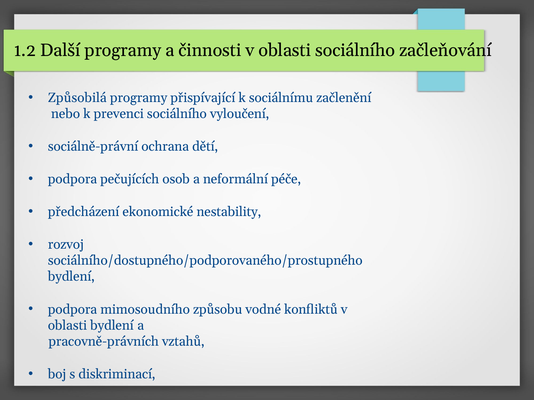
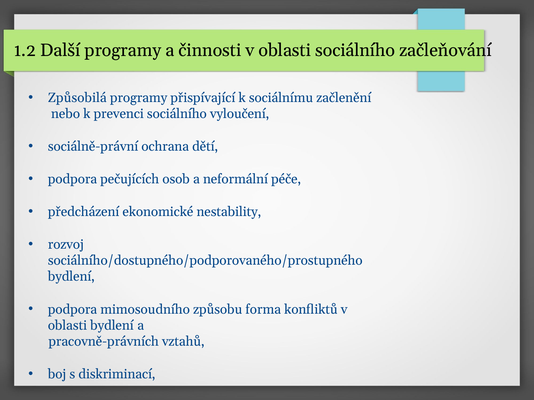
vodné: vodné -> forma
